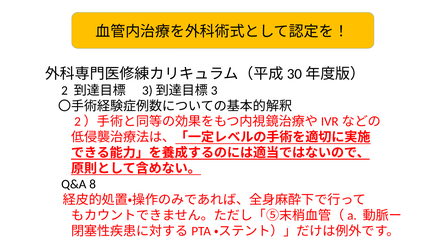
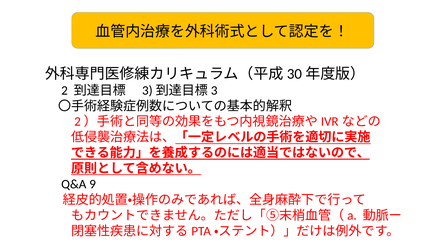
8: 8 -> 9
